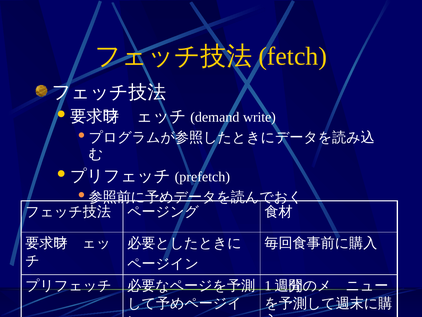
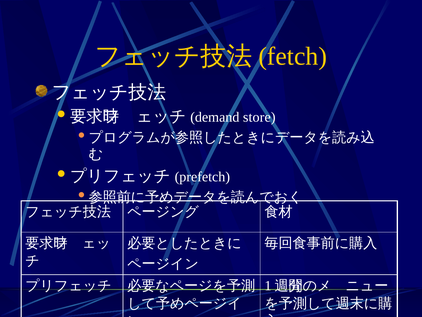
write: write -> store
